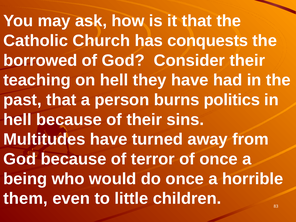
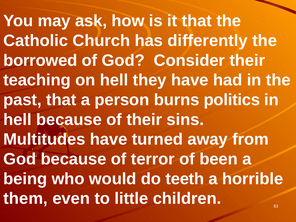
conquests: conquests -> differently
of once: once -> been
do once: once -> teeth
